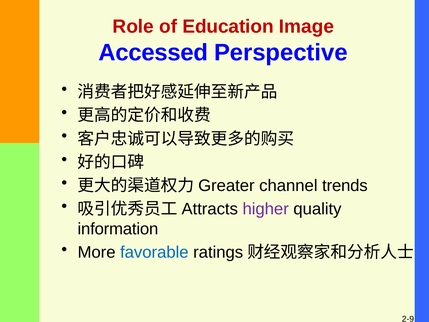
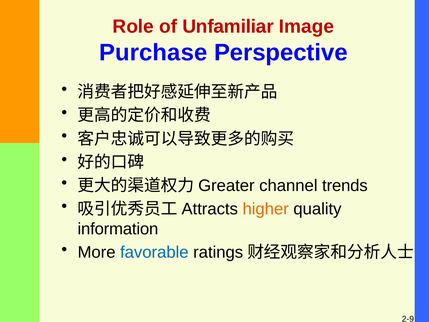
Education: Education -> Unfamiliar
Accessed: Accessed -> Purchase
higher colour: purple -> orange
